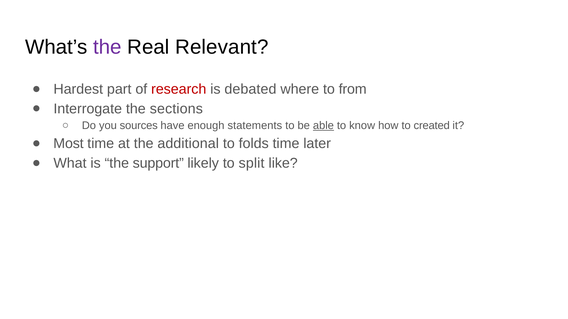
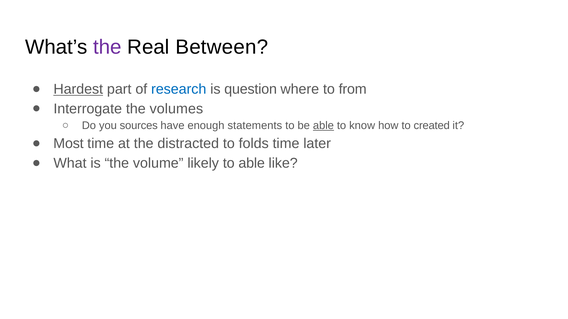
Relevant: Relevant -> Between
Hardest underline: none -> present
research colour: red -> blue
debated: debated -> question
sections: sections -> volumes
additional: additional -> distracted
support: support -> volume
to split: split -> able
